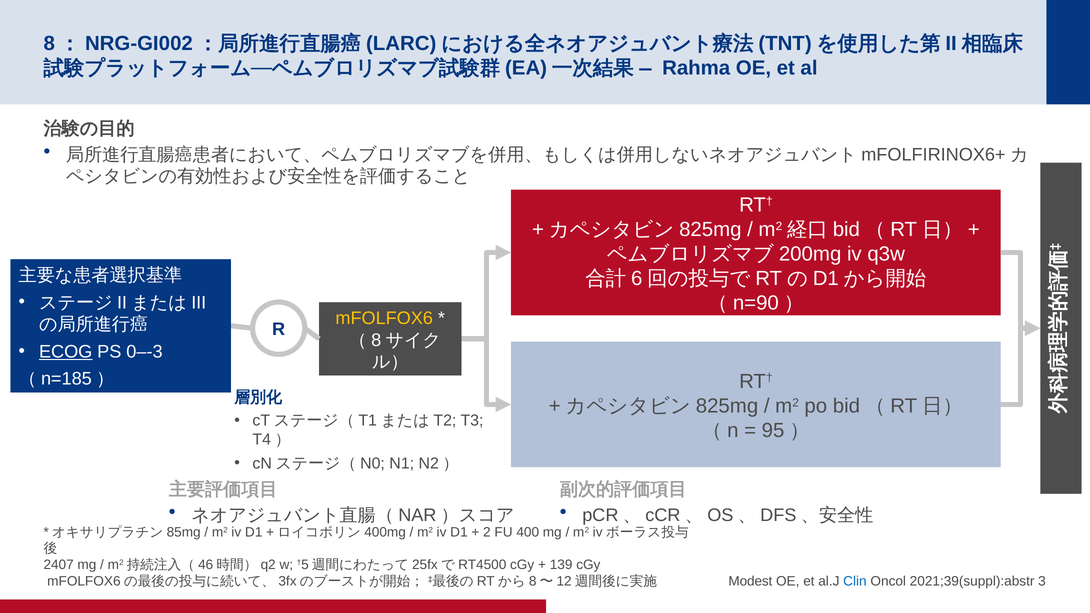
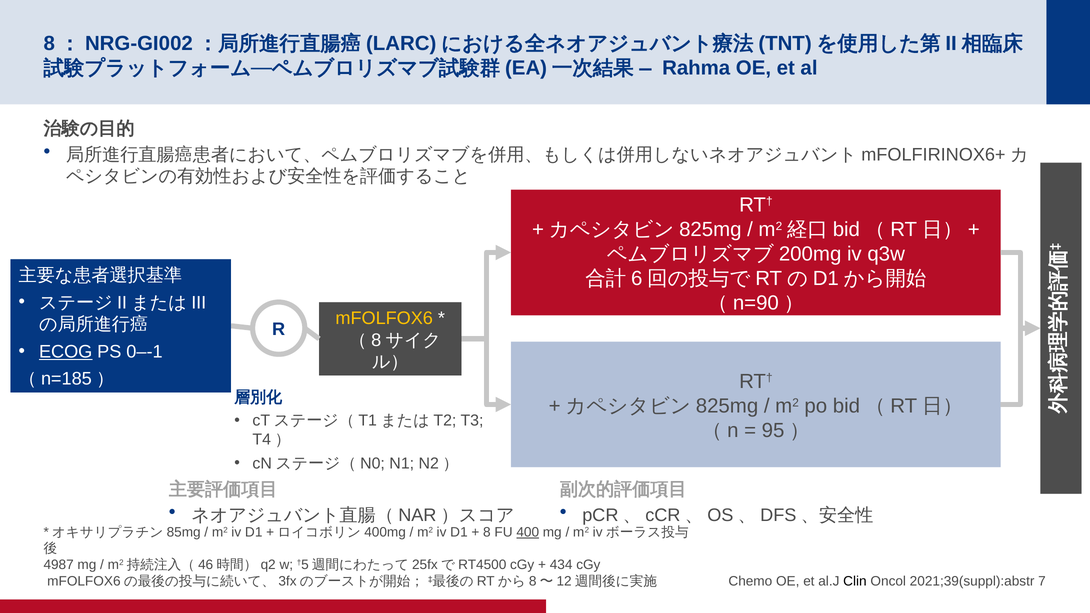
0–-3: 0–-3 -> 0–-1
2: 2 -> 8
400 underline: none -> present
2407: 2407 -> 4987
139: 139 -> 434
Modest: Modest -> Chemo
Clin colour: blue -> black
3: 3 -> 7
